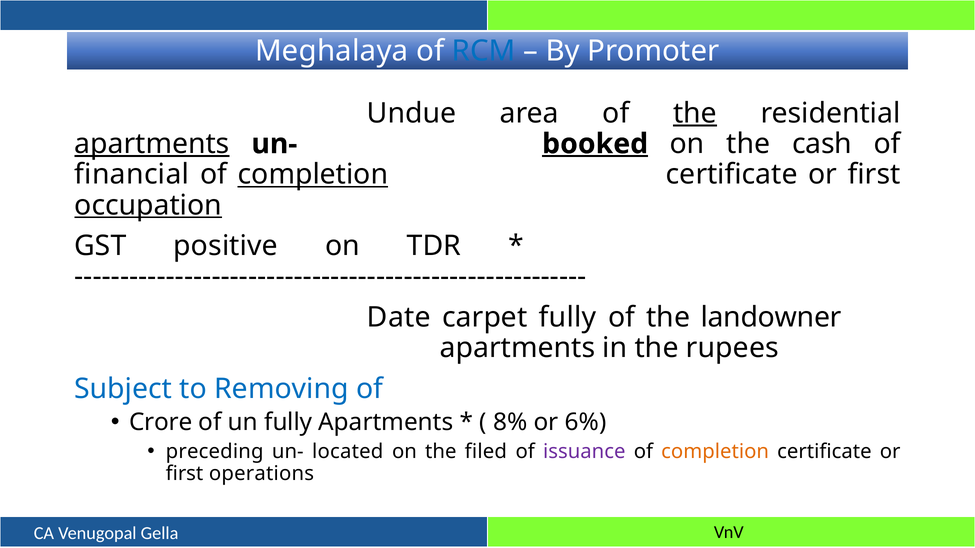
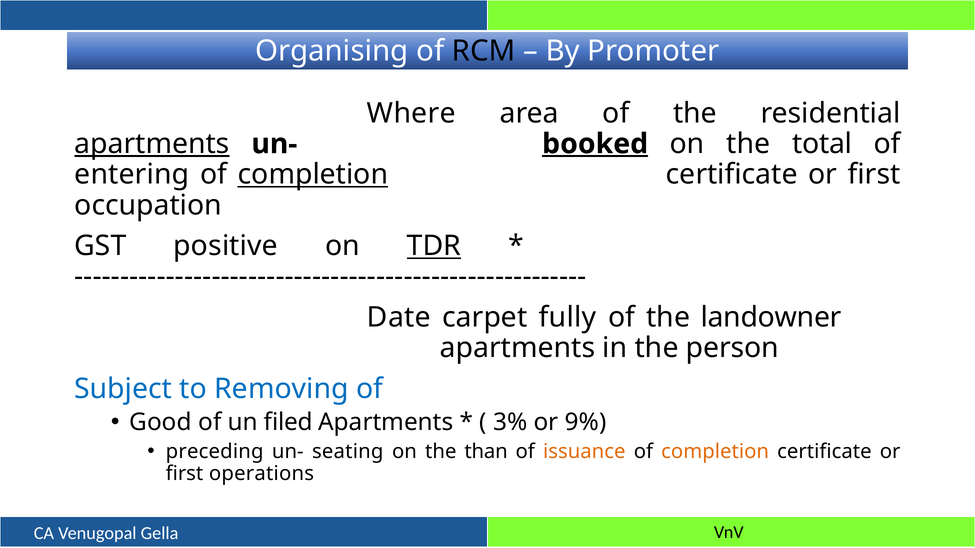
Meghalaya: Meghalaya -> Organising
RCM colour: blue -> black
Undue: Undue -> Where
the at (695, 113) underline: present -> none
cash: cash -> total
financial: financial -> entering
occupation underline: present -> none
TDR underline: none -> present
rupees: rupees -> person
Crore: Crore -> Good
un fully: fully -> filed
8%: 8% -> 3%
6%: 6% -> 9%
located: located -> seating
filed: filed -> than
issuance colour: purple -> orange
